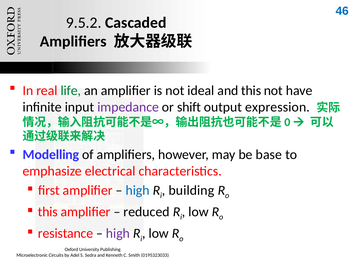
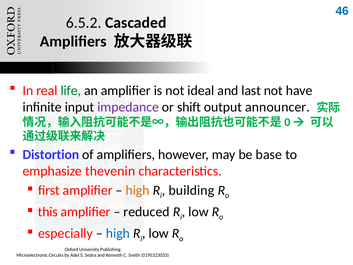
9.5.2: 9.5.2 -> 6.5.2
and this: this -> last
expression: expression -> announcer
Modelling: Modelling -> Distortion
electrical: electrical -> thevenin
high at (138, 190) colour: blue -> orange
resistance: resistance -> especially
high at (118, 233) colour: purple -> blue
